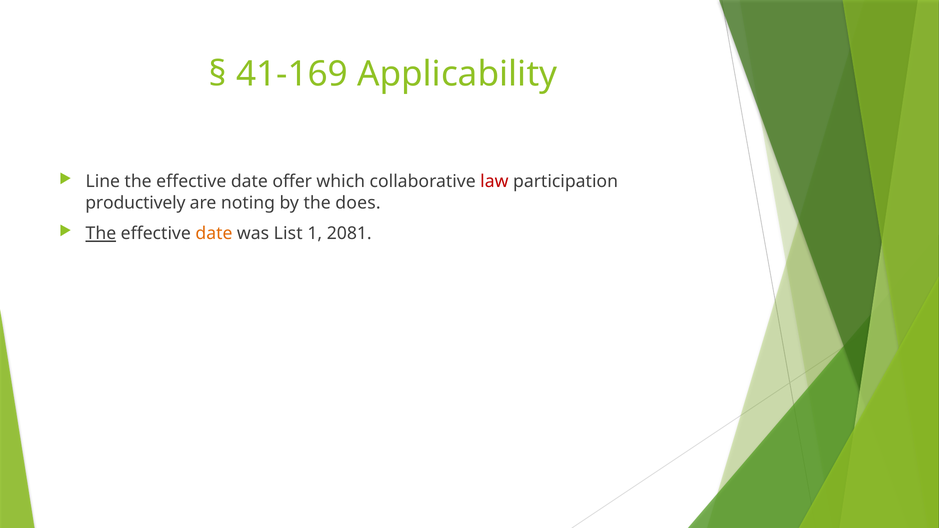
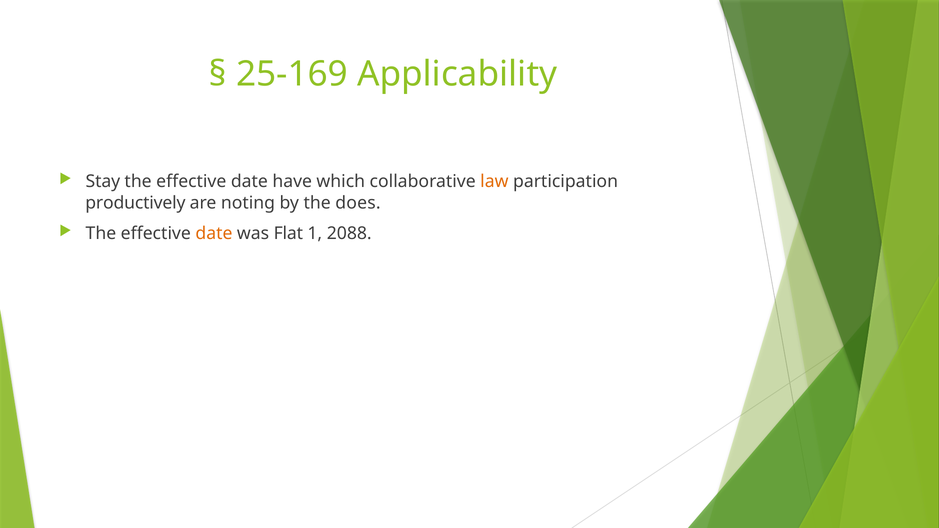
41-169: 41-169 -> 25-169
Line: Line -> Stay
offer: offer -> have
law colour: red -> orange
The at (101, 234) underline: present -> none
List: List -> Flat
2081: 2081 -> 2088
